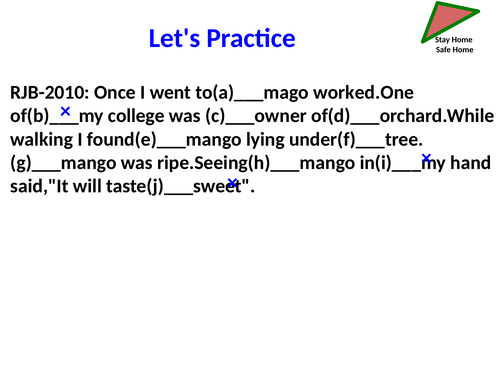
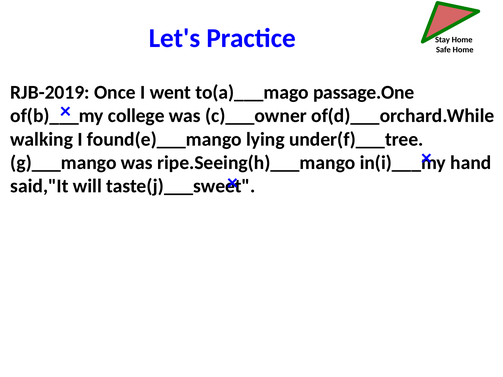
RJB-2010: RJB-2010 -> RJB-2019
worked.One: worked.One -> passage.One
